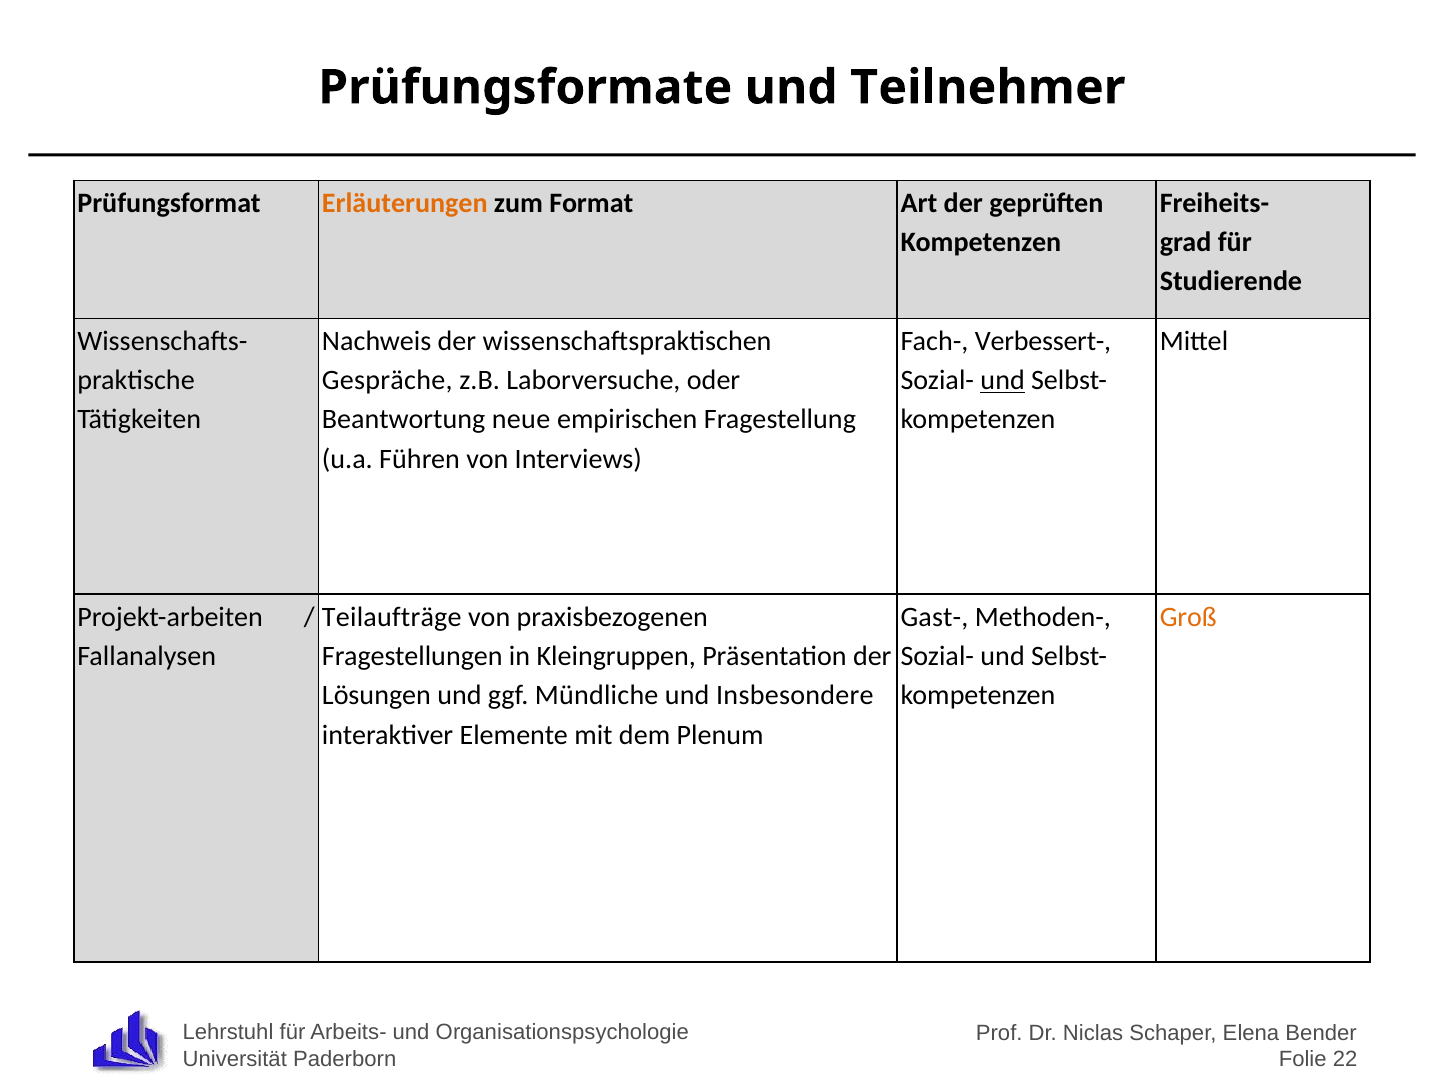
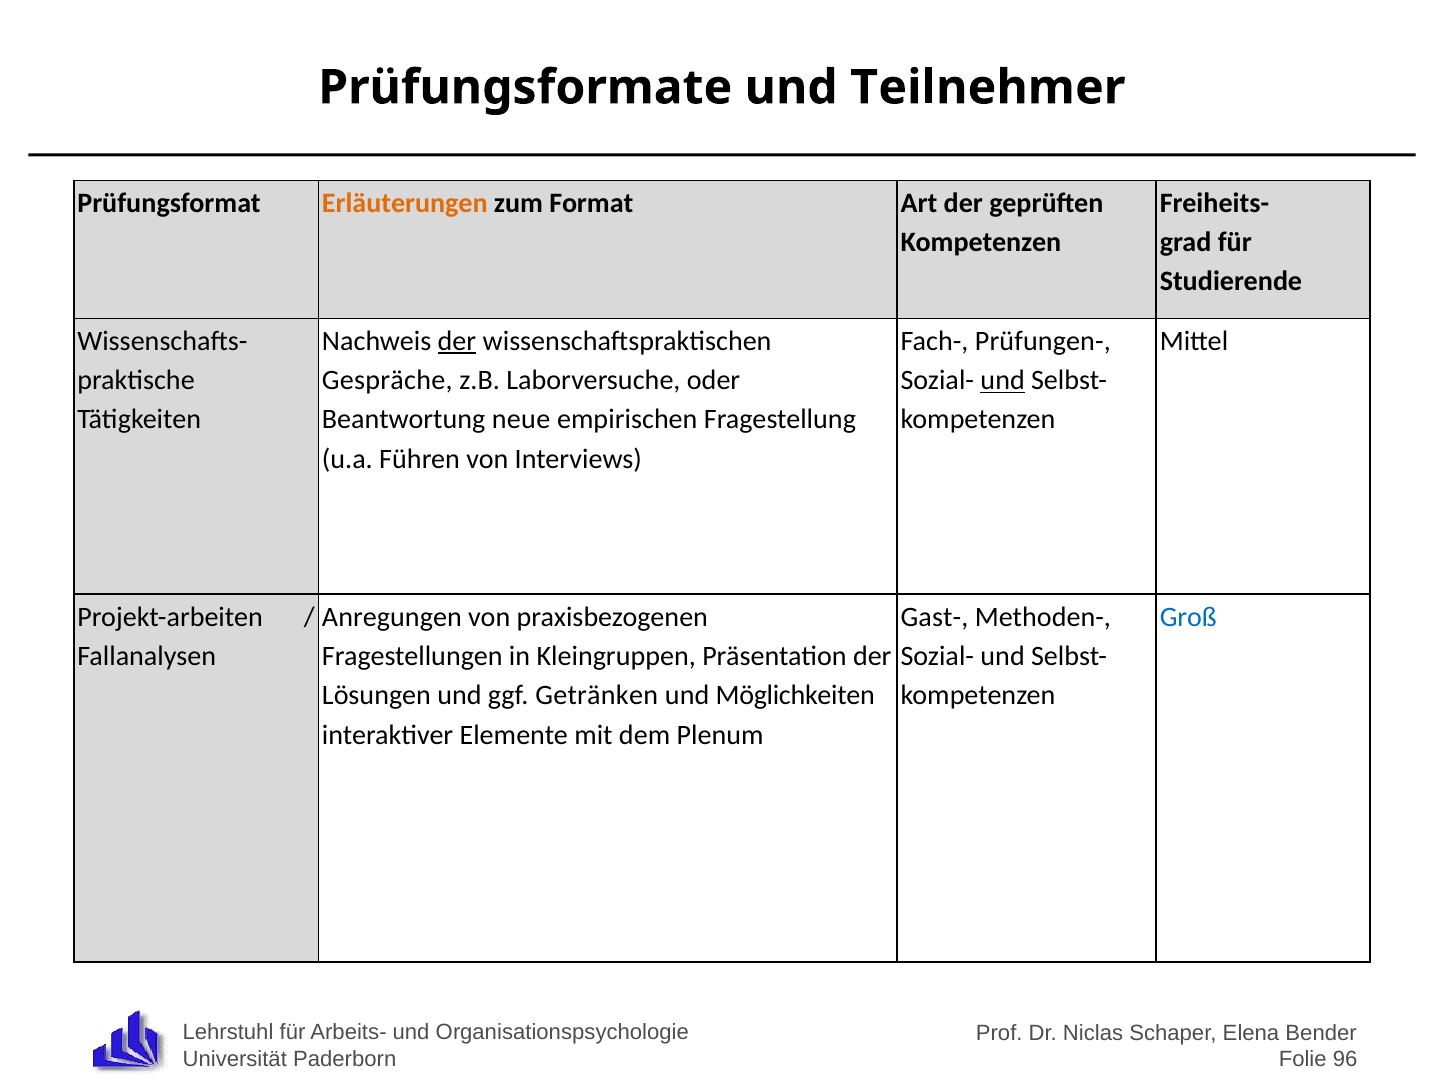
der at (457, 341) underline: none -> present
Verbessert-: Verbessert- -> Prüfungen-
Teilaufträge: Teilaufträge -> Anregungen
Groß colour: orange -> blue
Mündliche: Mündliche -> Getränken
Insbesondere: Insbesondere -> Möglichkeiten
22: 22 -> 96
